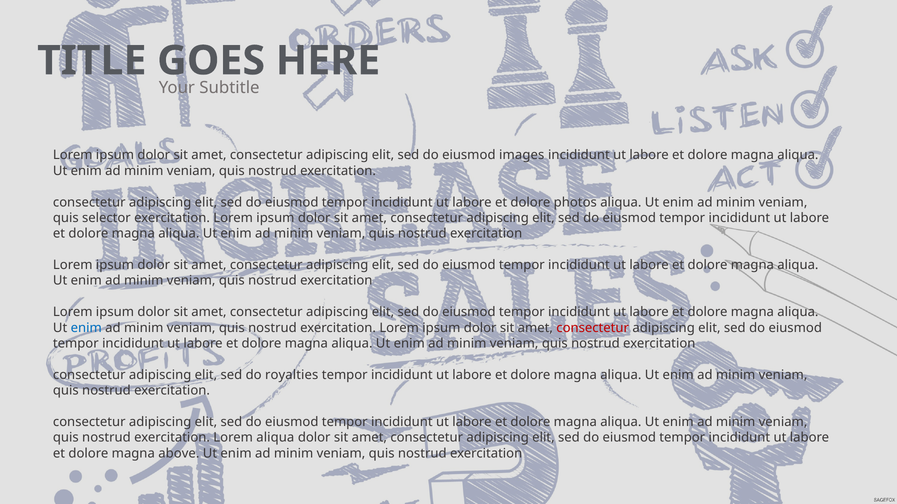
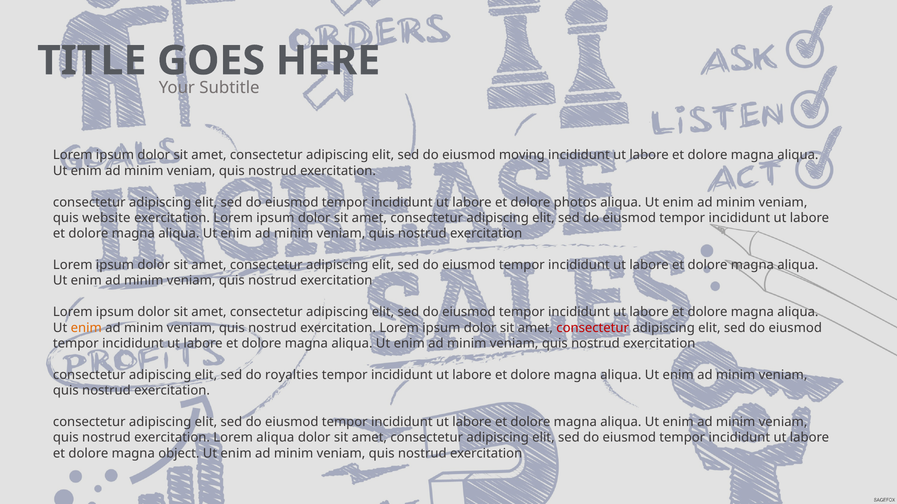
images: images -> moving
selector: selector -> website
enim at (86, 328) colour: blue -> orange
above: above -> object
